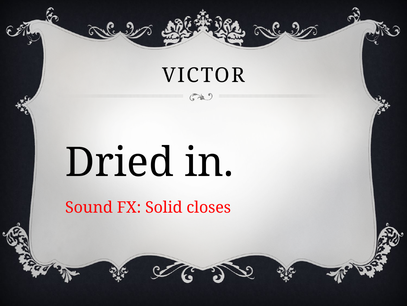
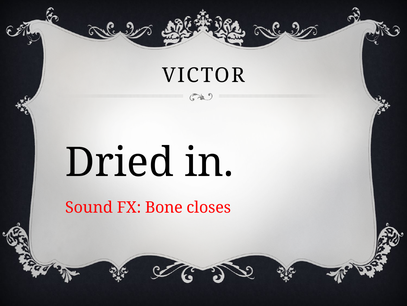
Solid: Solid -> Bone
